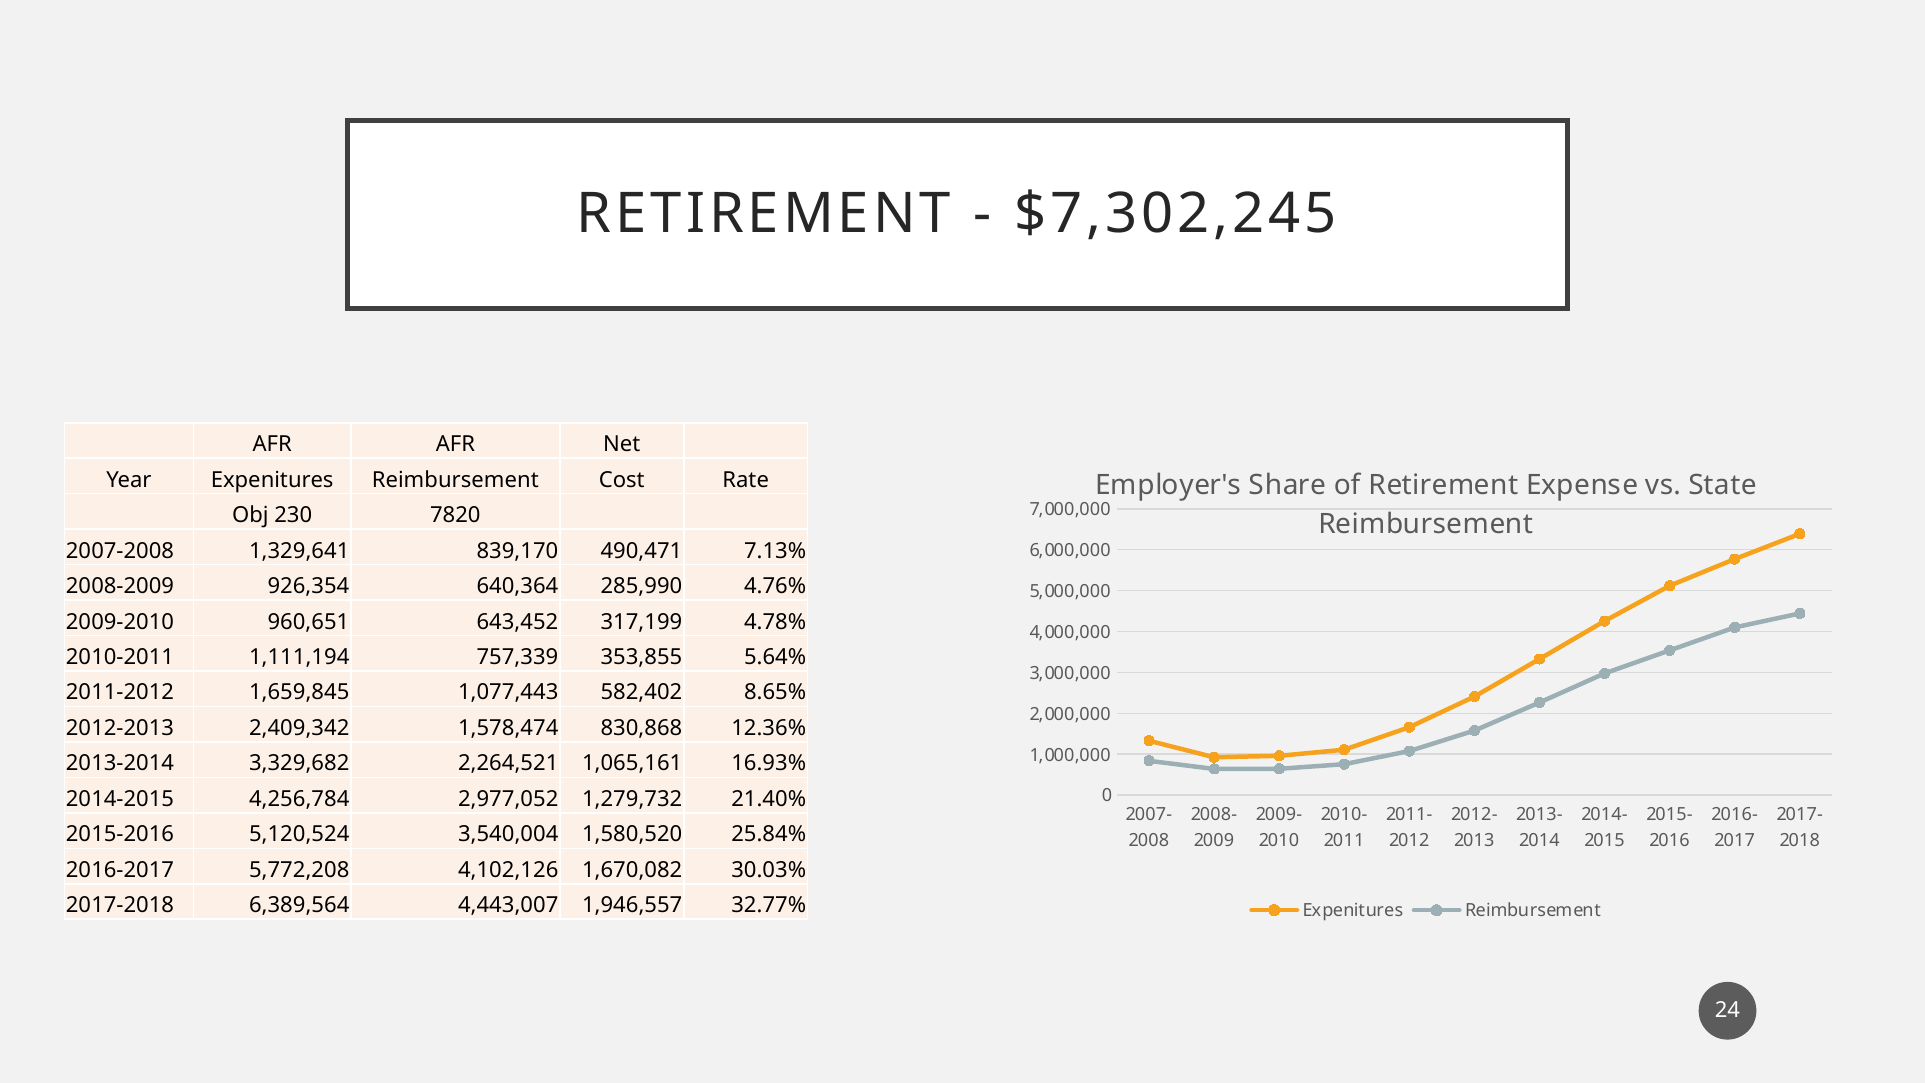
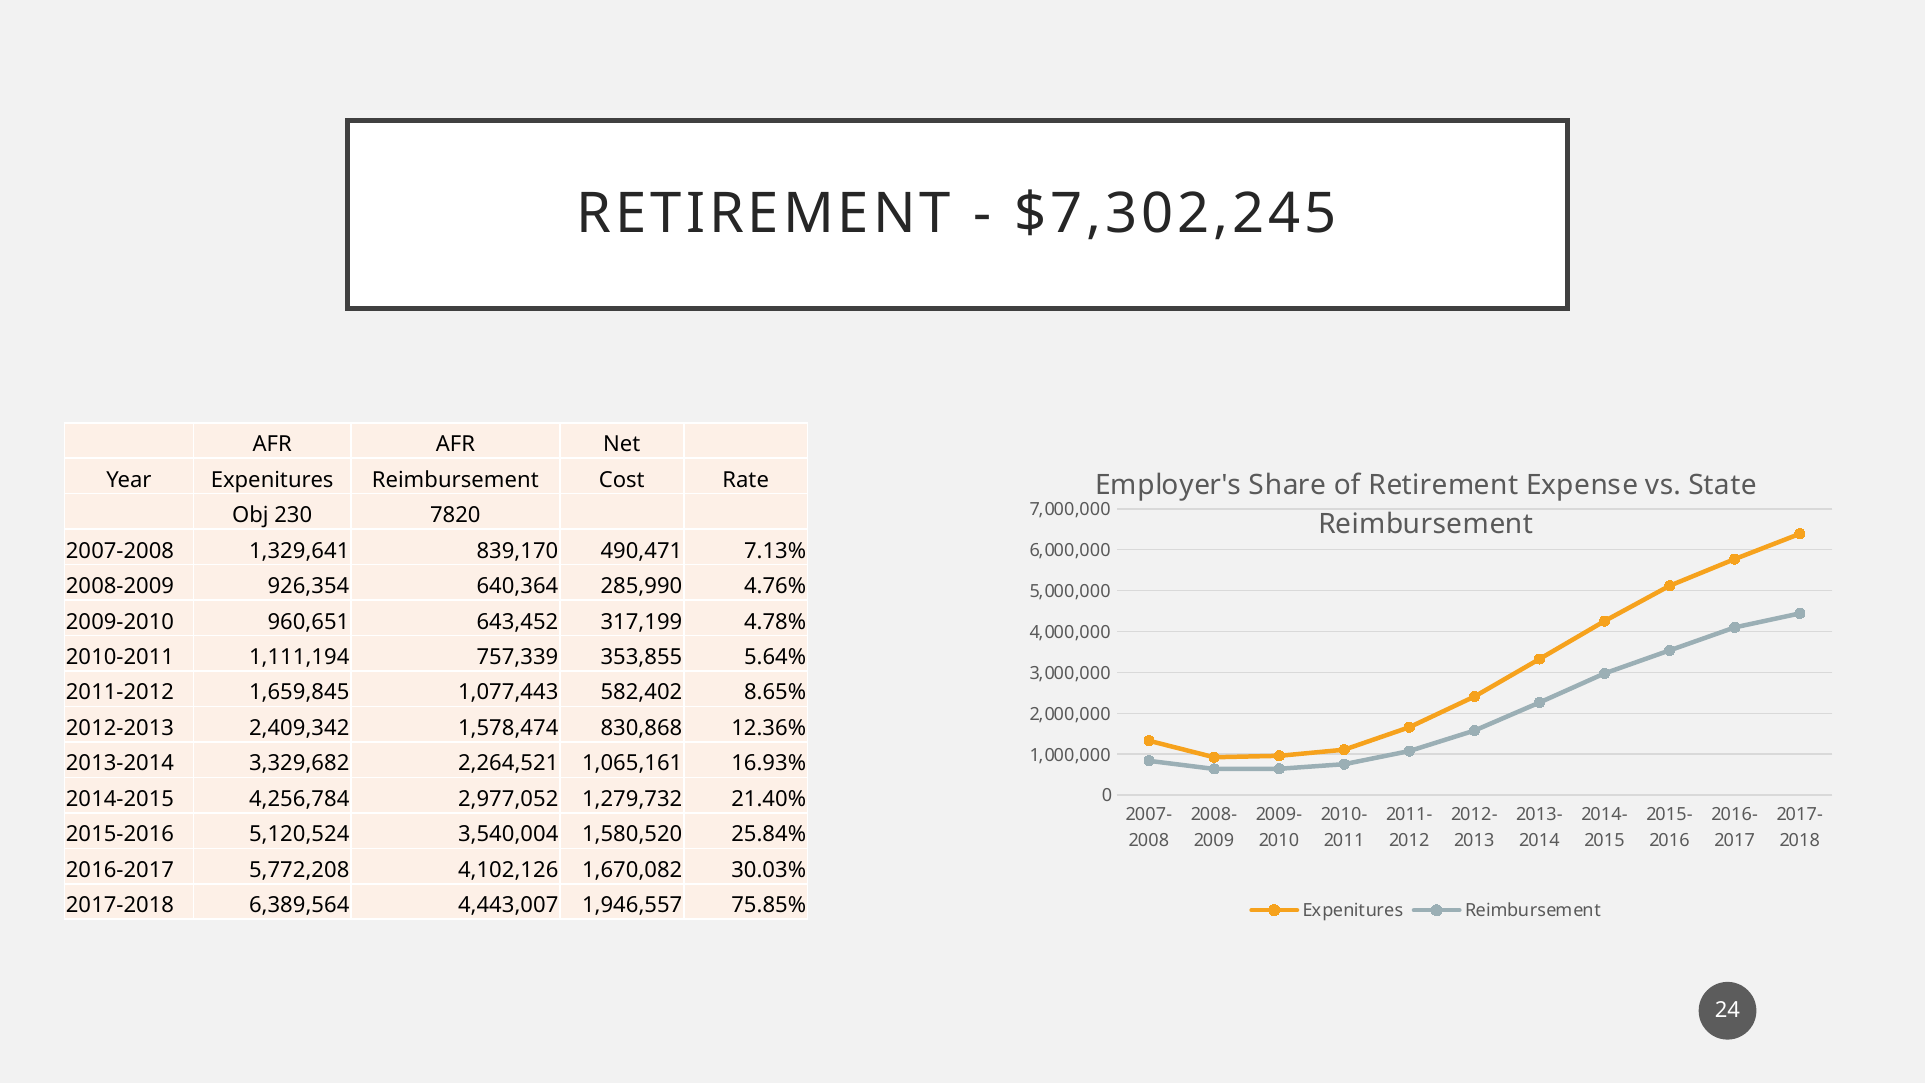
32.77%: 32.77% -> 75.85%
